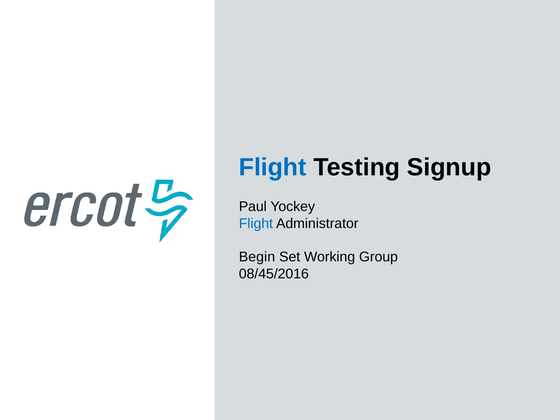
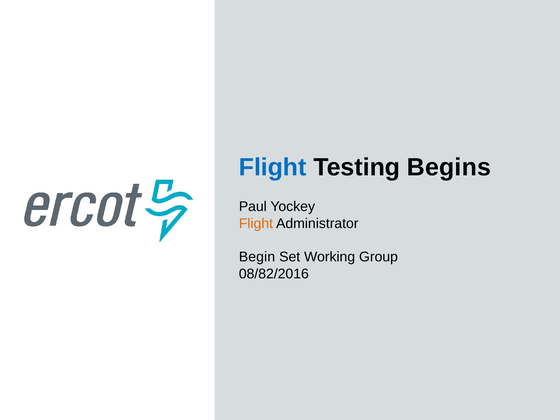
Signup: Signup -> Begins
Flight at (256, 223) colour: blue -> orange
08/45/2016: 08/45/2016 -> 08/82/2016
